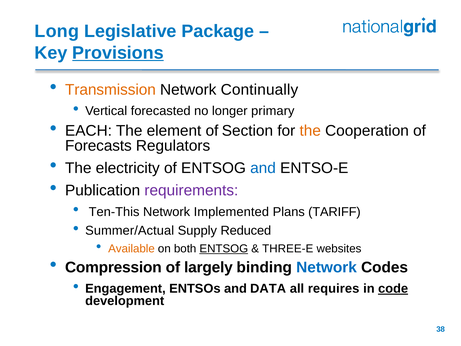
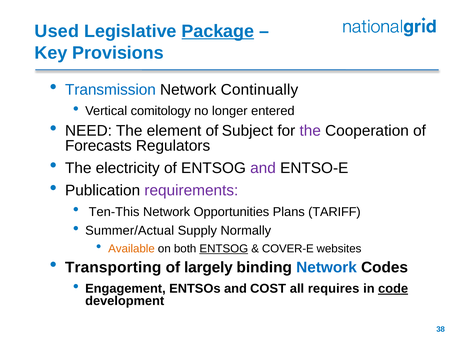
Long: Long -> Used
Package underline: none -> present
Provisions underline: present -> none
Transmission colour: orange -> blue
forecasted: forecasted -> comitology
primary: primary -> entered
EACH: EACH -> NEED
Section: Section -> Subject
the at (310, 131) colour: orange -> purple
and at (263, 168) colour: blue -> purple
Implemented: Implemented -> Opportunities
Reduced: Reduced -> Normally
THREE-E: THREE-E -> COVER-E
Compression: Compression -> Transporting
DATA: DATA -> COST
